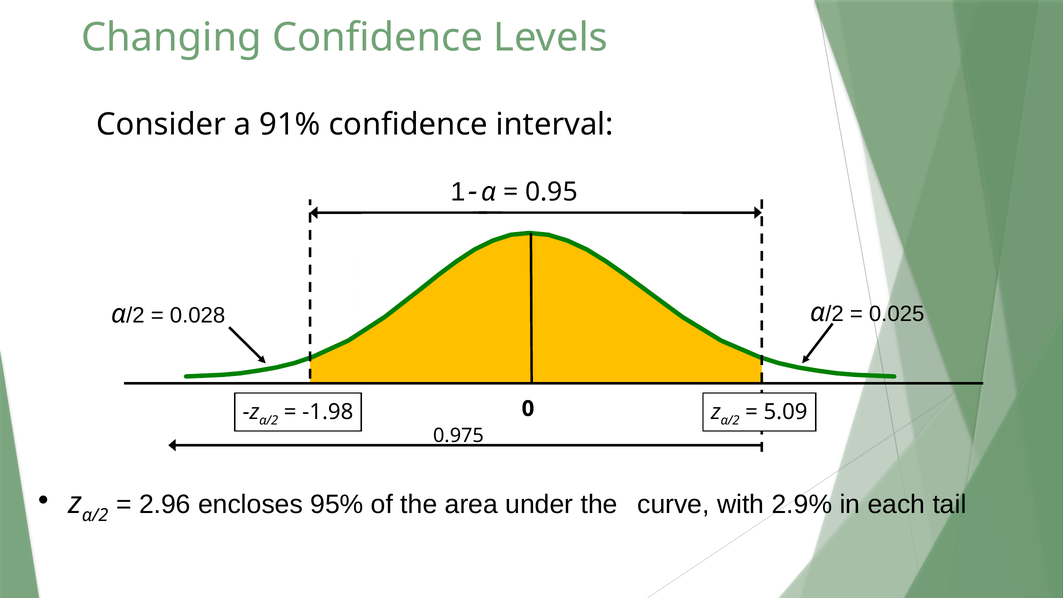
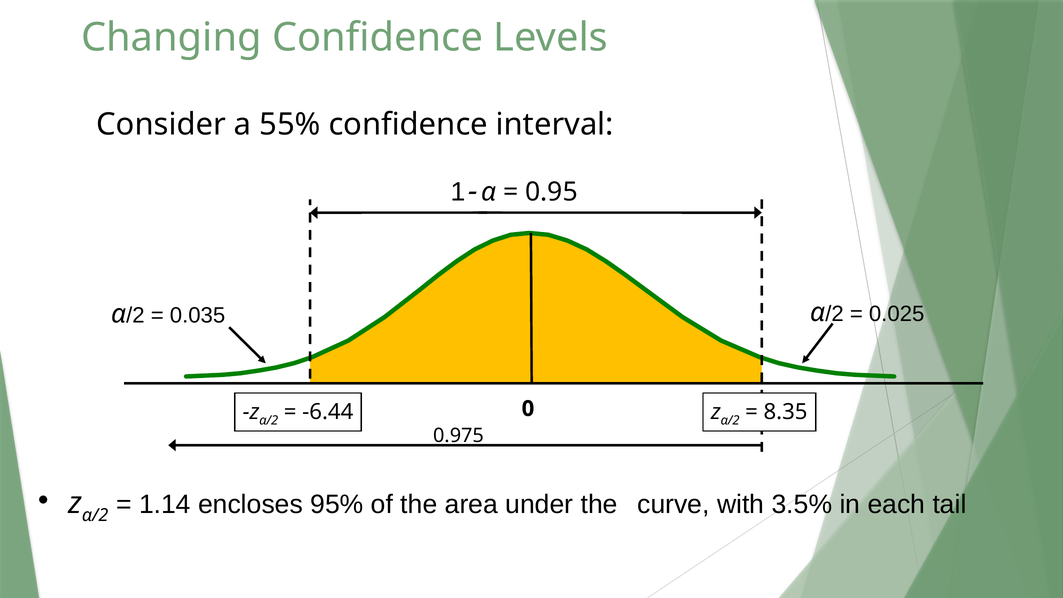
91%: 91% -> 55%
0.028: 0.028 -> 0.035
-1.98: -1.98 -> -6.44
5.09: 5.09 -> 8.35
2.96: 2.96 -> 1.14
2.9%: 2.9% -> 3.5%
